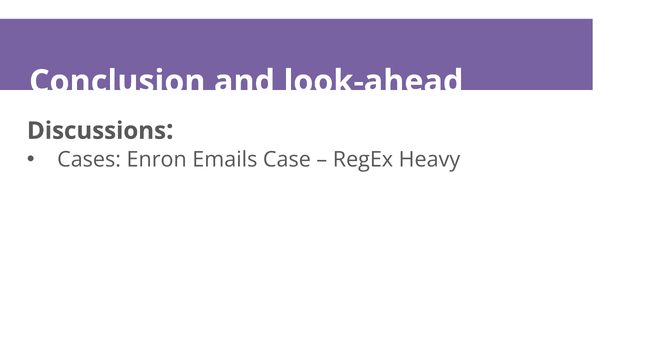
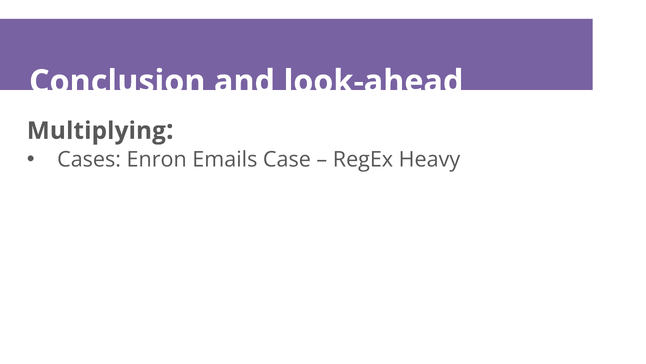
Discussions: Discussions -> Multiplying
